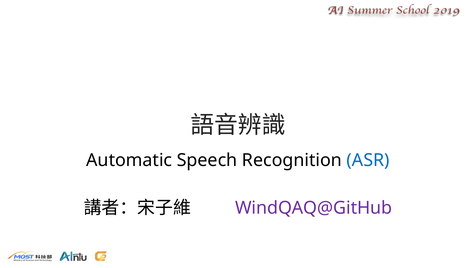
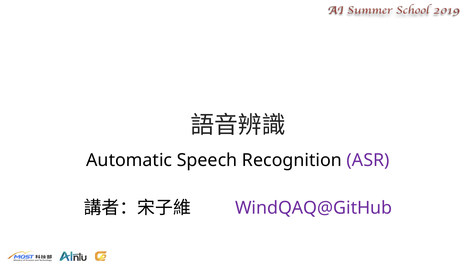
ASR colour: blue -> purple
